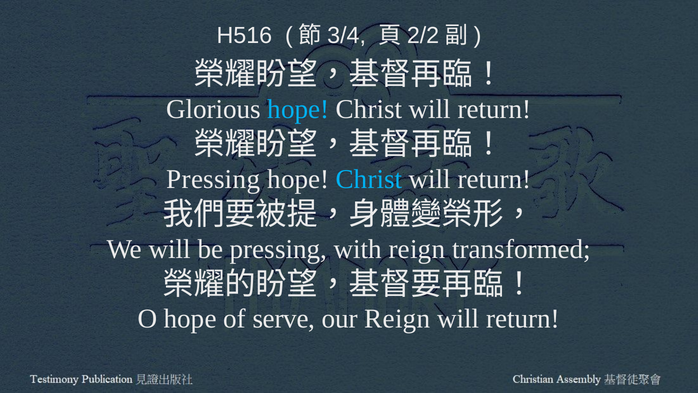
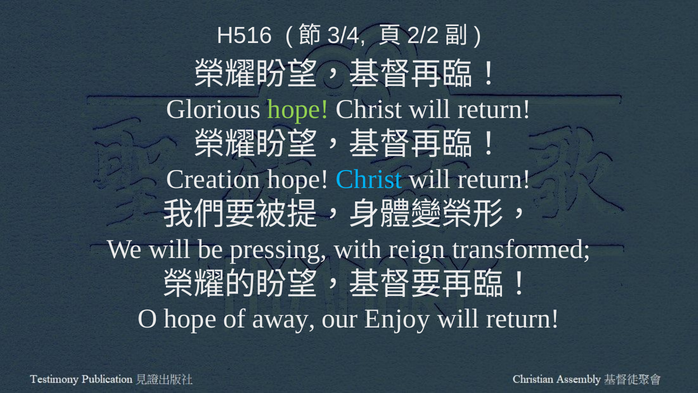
hope at (298, 109) colour: light blue -> light green
Pressing at (213, 179): Pressing -> Creation
serve: serve -> away
our Reign: Reign -> Enjoy
